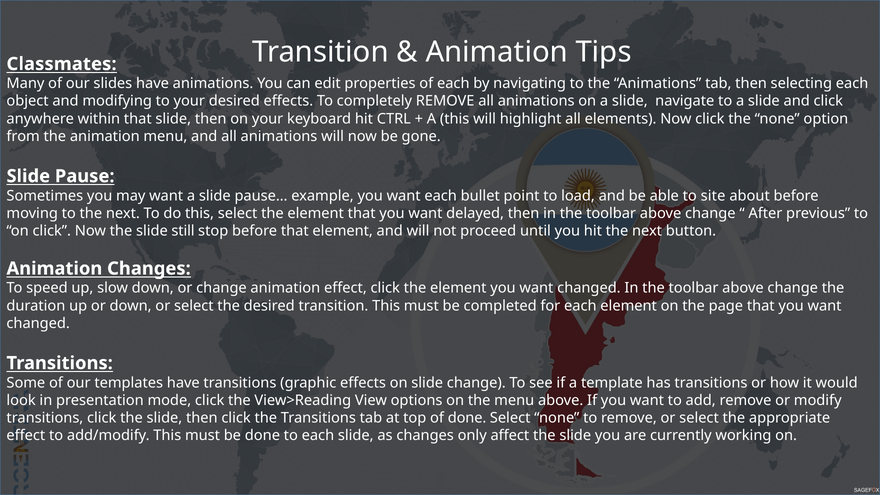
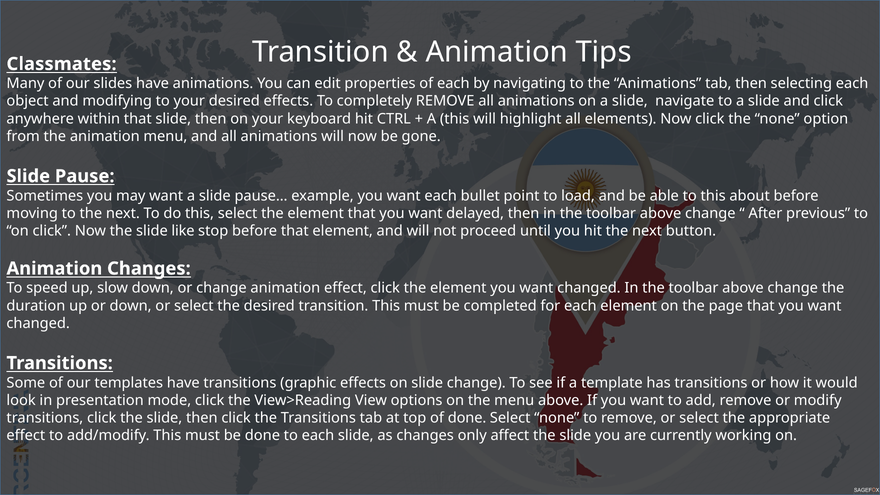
to site: site -> this
still: still -> like
